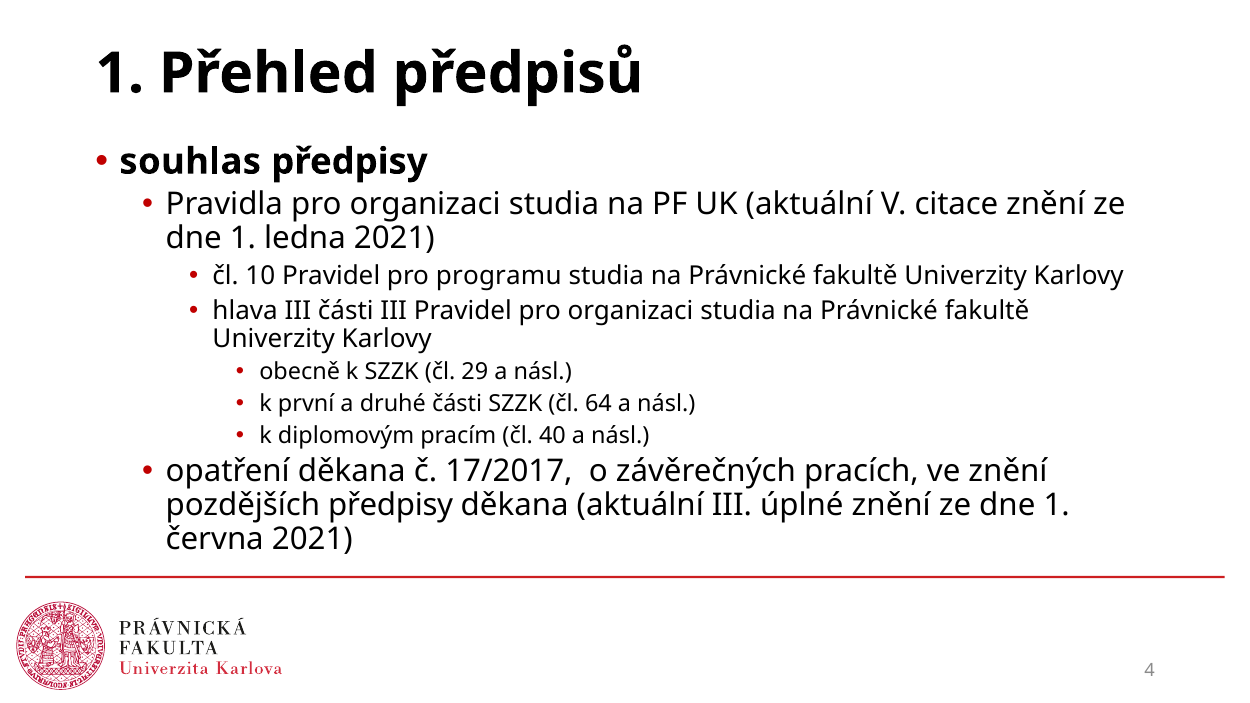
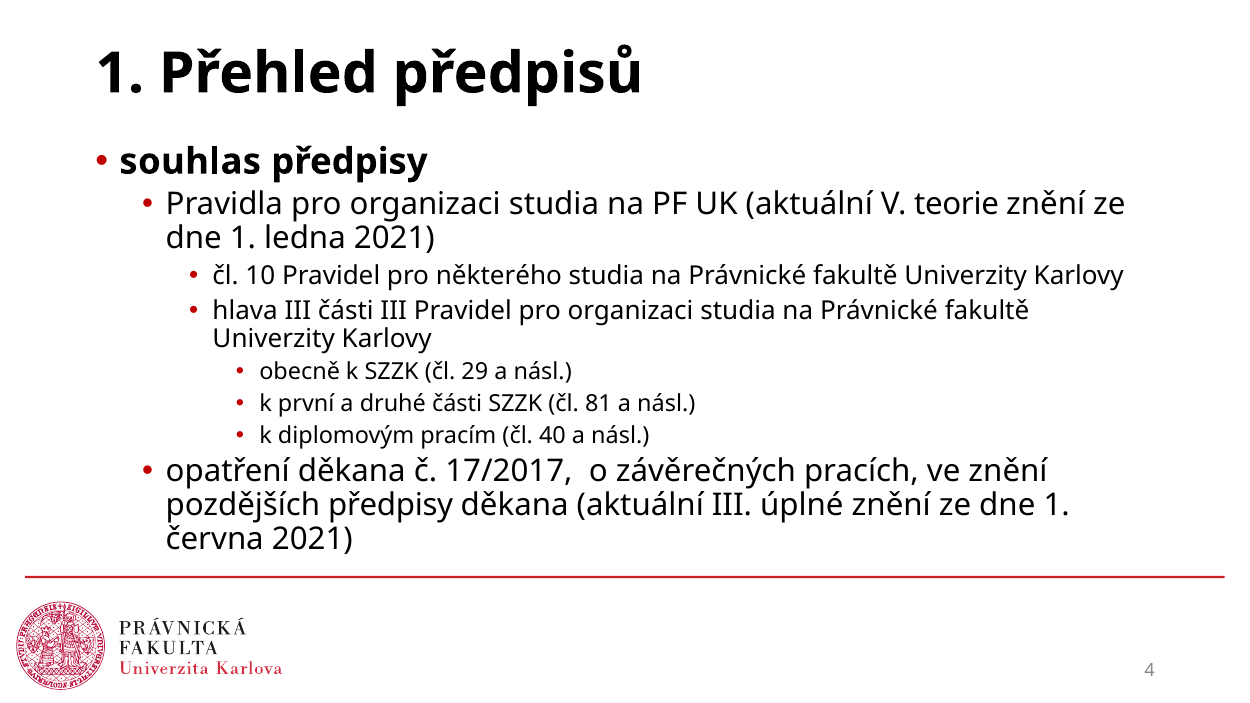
citace: citace -> teorie
programu: programu -> některého
64: 64 -> 81
